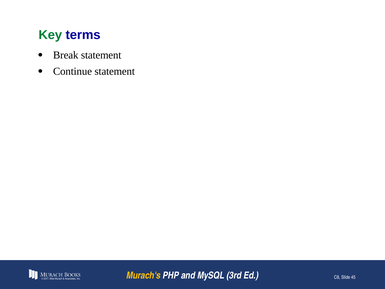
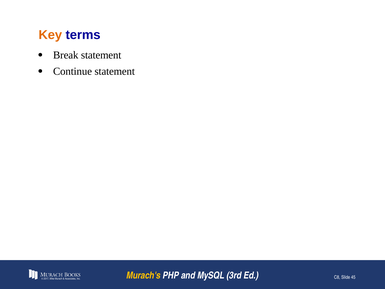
Key colour: green -> orange
